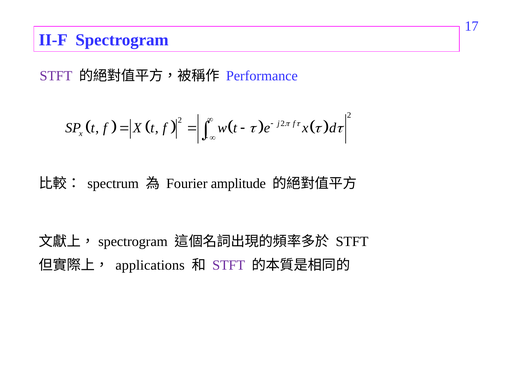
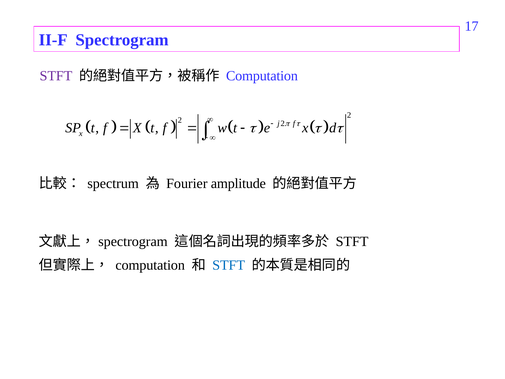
Performance at (262, 76): Performance -> Computation
applications at (150, 265): applications -> computation
STFT at (229, 265) colour: purple -> blue
